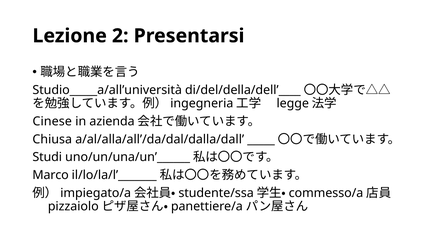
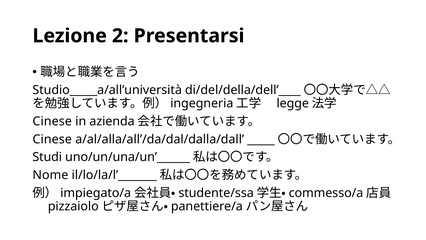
Chiusa at (52, 139): Chiusa -> Cinese
Marco: Marco -> Nome
